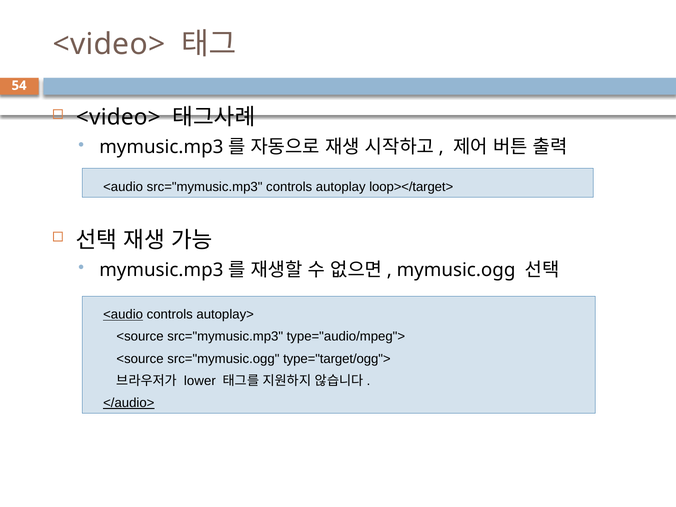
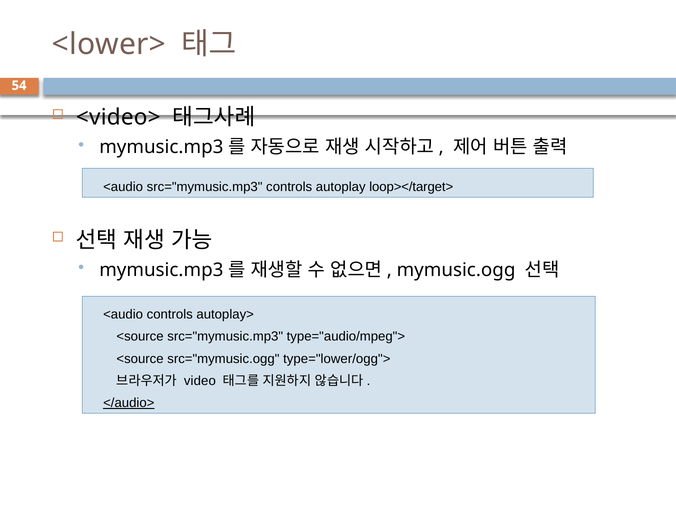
<video> at (109, 44): <video> -> <lower>
<audio at (123, 314) underline: present -> none
type="target/ogg">: type="target/ogg"> -> type="lower/ogg">
lower: lower -> video
